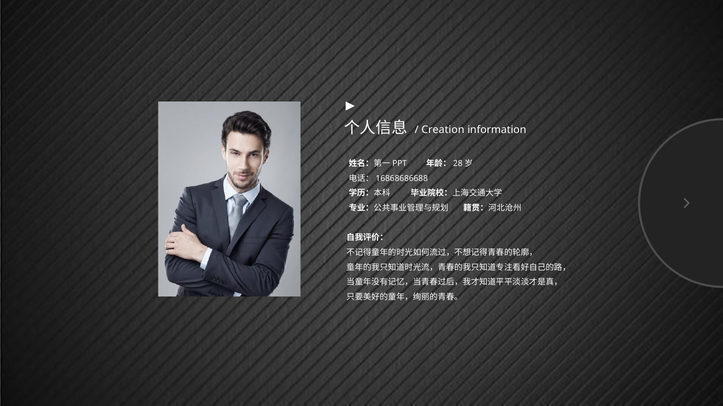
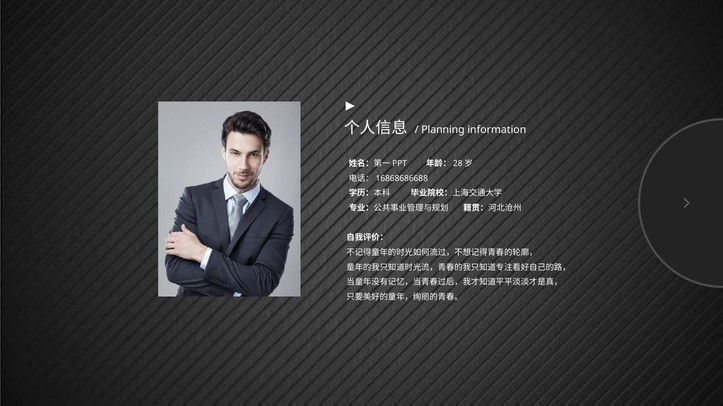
Creation: Creation -> Planning
